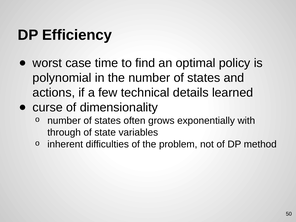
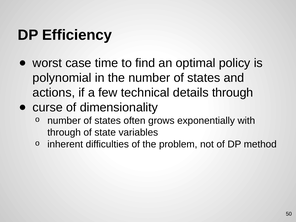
details learned: learned -> through
